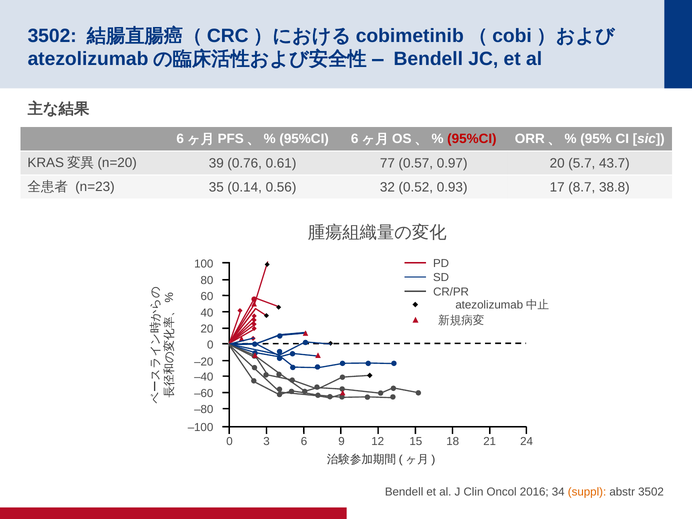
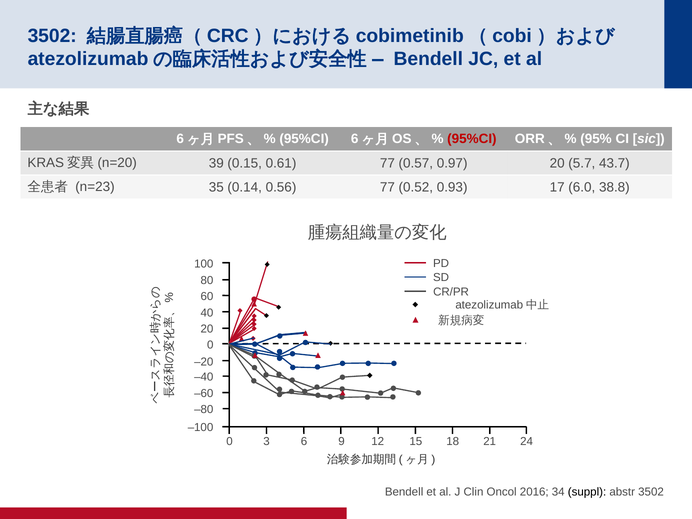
0.76: 0.76 -> 0.15
0.56 32: 32 -> 77
8.7: 8.7 -> 6.0
suppl colour: orange -> black
